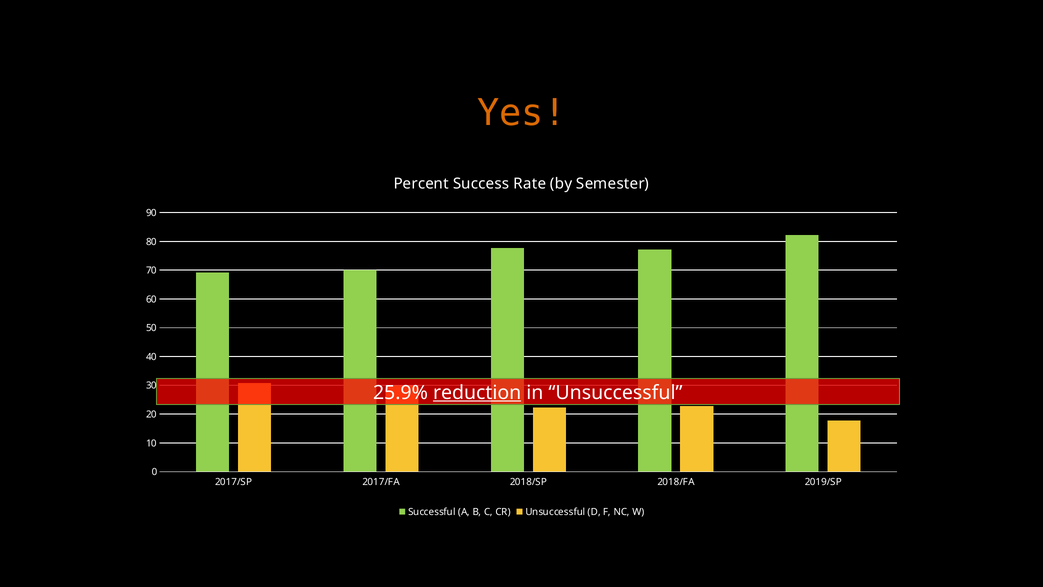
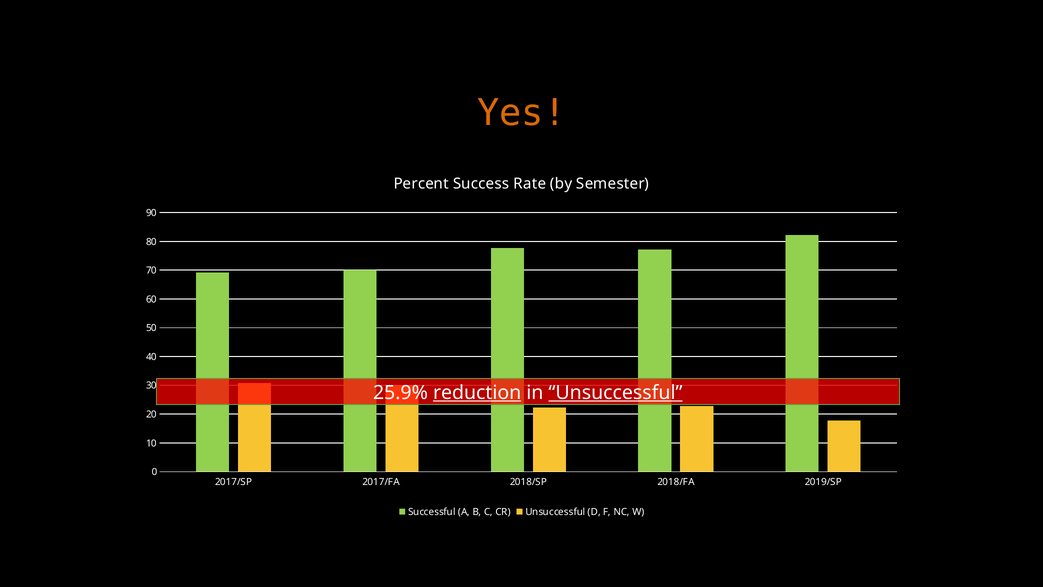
Unsuccessful at (615, 392) underline: none -> present
